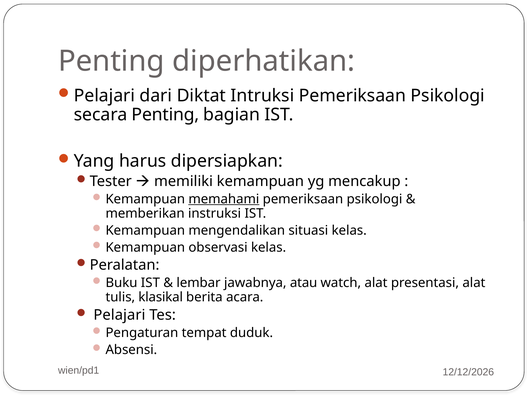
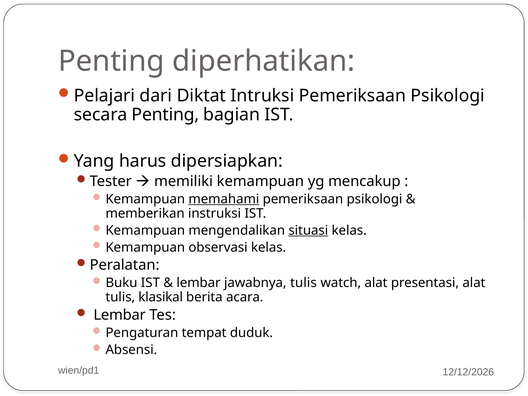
situasi underline: none -> present
jawabnya atau: atau -> tulis
Pelajari at (119, 315): Pelajari -> Lembar
